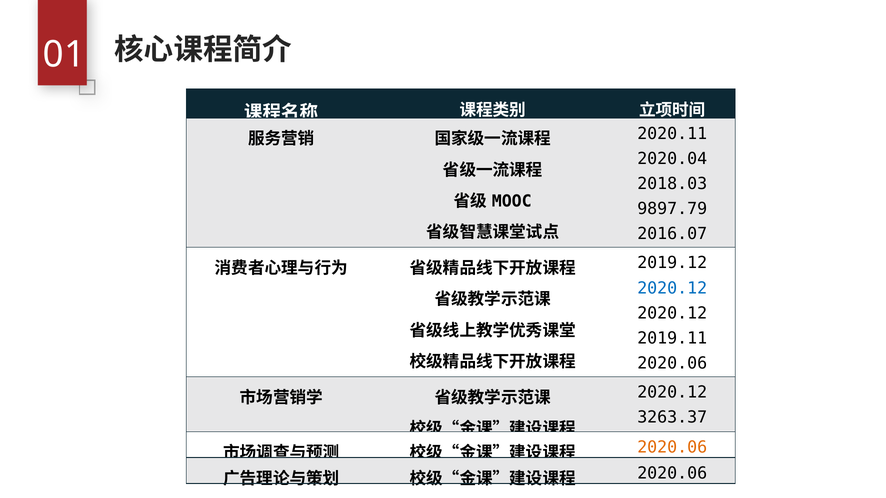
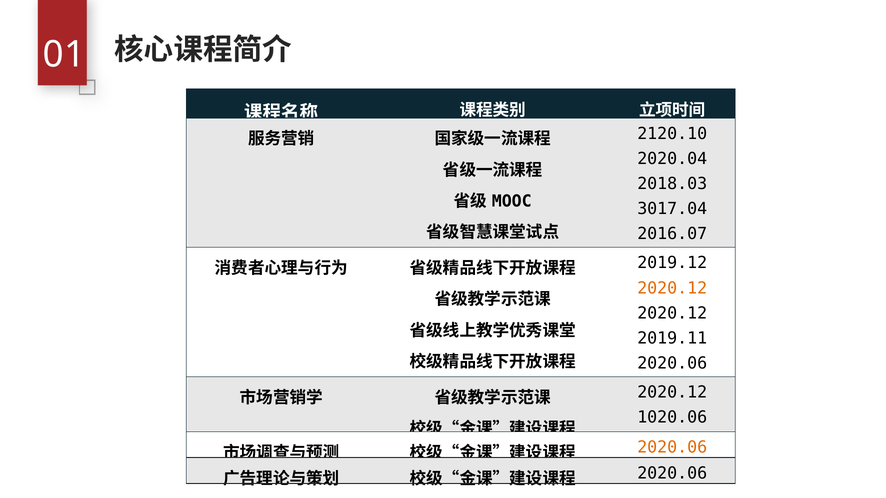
2020.11: 2020.11 -> 2120.10
9897.79: 9897.79 -> 3017.04
2020.12 at (672, 288) colour: blue -> orange
3263.37: 3263.37 -> 1020.06
